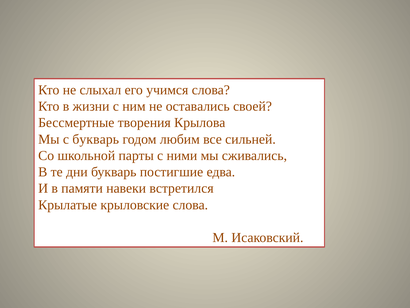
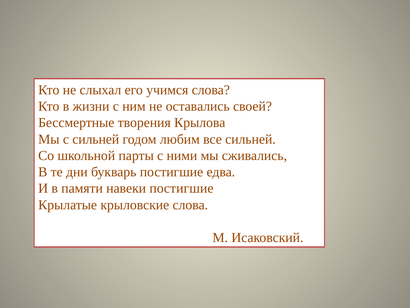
с букварь: букварь -> сильней
навеки встретился: встретился -> постигшие
